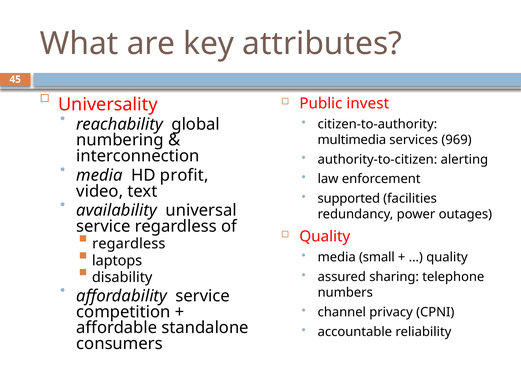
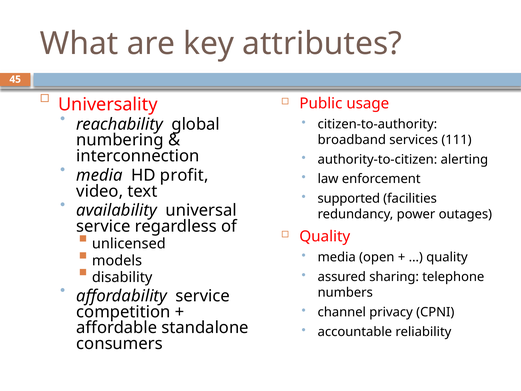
invest: invest -> usage
multimedia: multimedia -> broadband
969: 969 -> 111
regardless at (129, 244): regardless -> unlicensed
laptops: laptops -> models
small: small -> open
